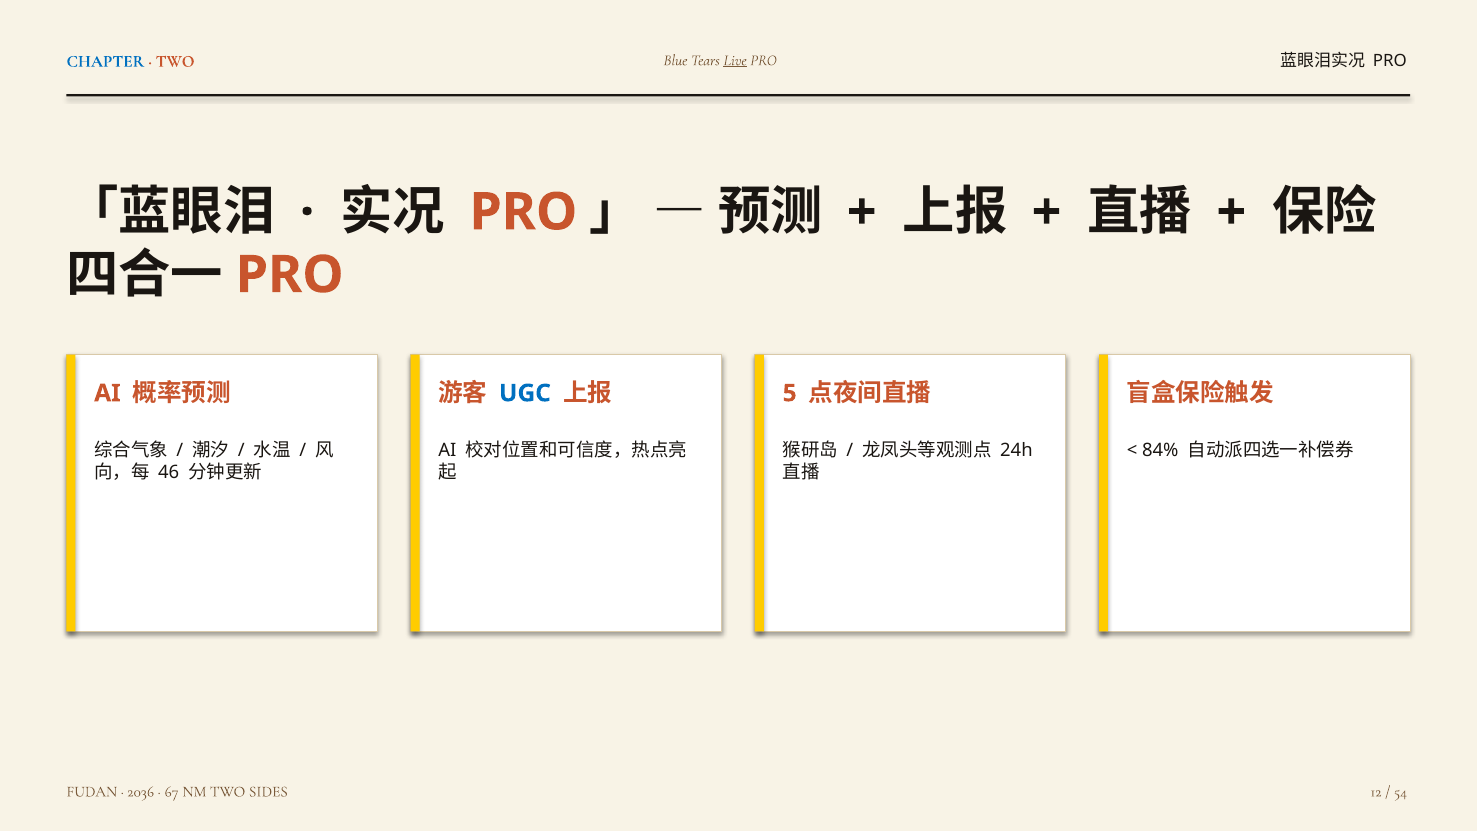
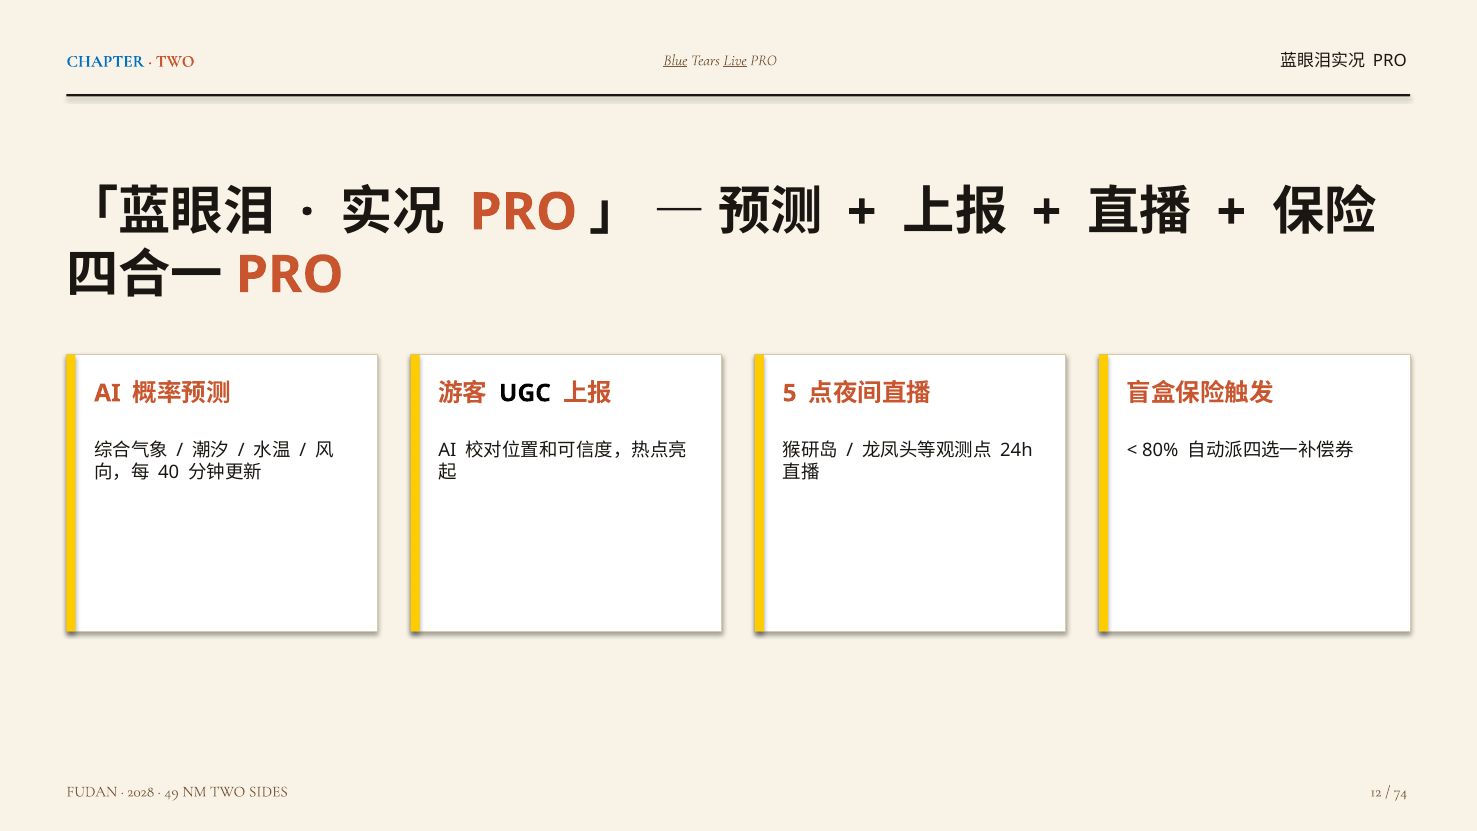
Blue underline: none -> present
UGC colour: blue -> black
84%: 84% -> 80%
46: 46 -> 40
2036: 2036 -> 2028
67: 67 -> 49
54: 54 -> 74
